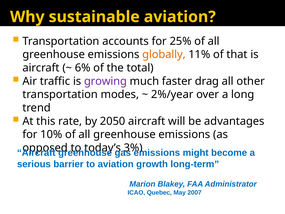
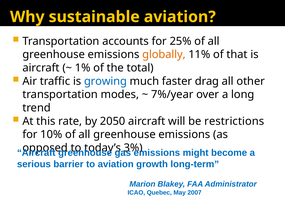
6%: 6% -> 1%
growing colour: purple -> blue
2%/year: 2%/year -> 7%/year
advantages: advantages -> restrictions
